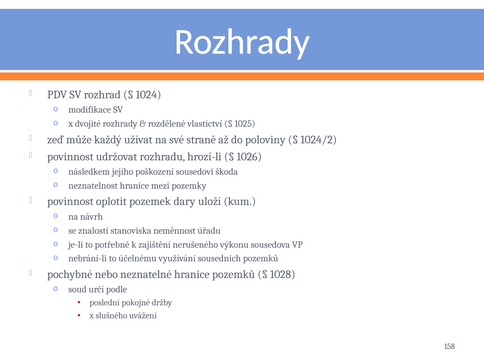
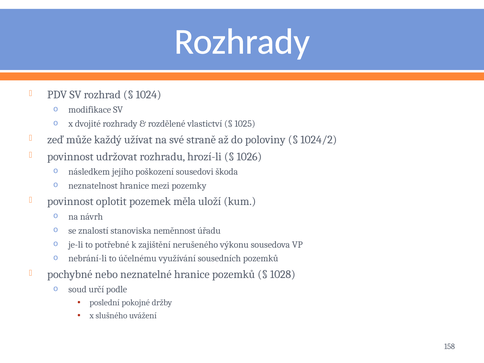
dary: dary -> měla
